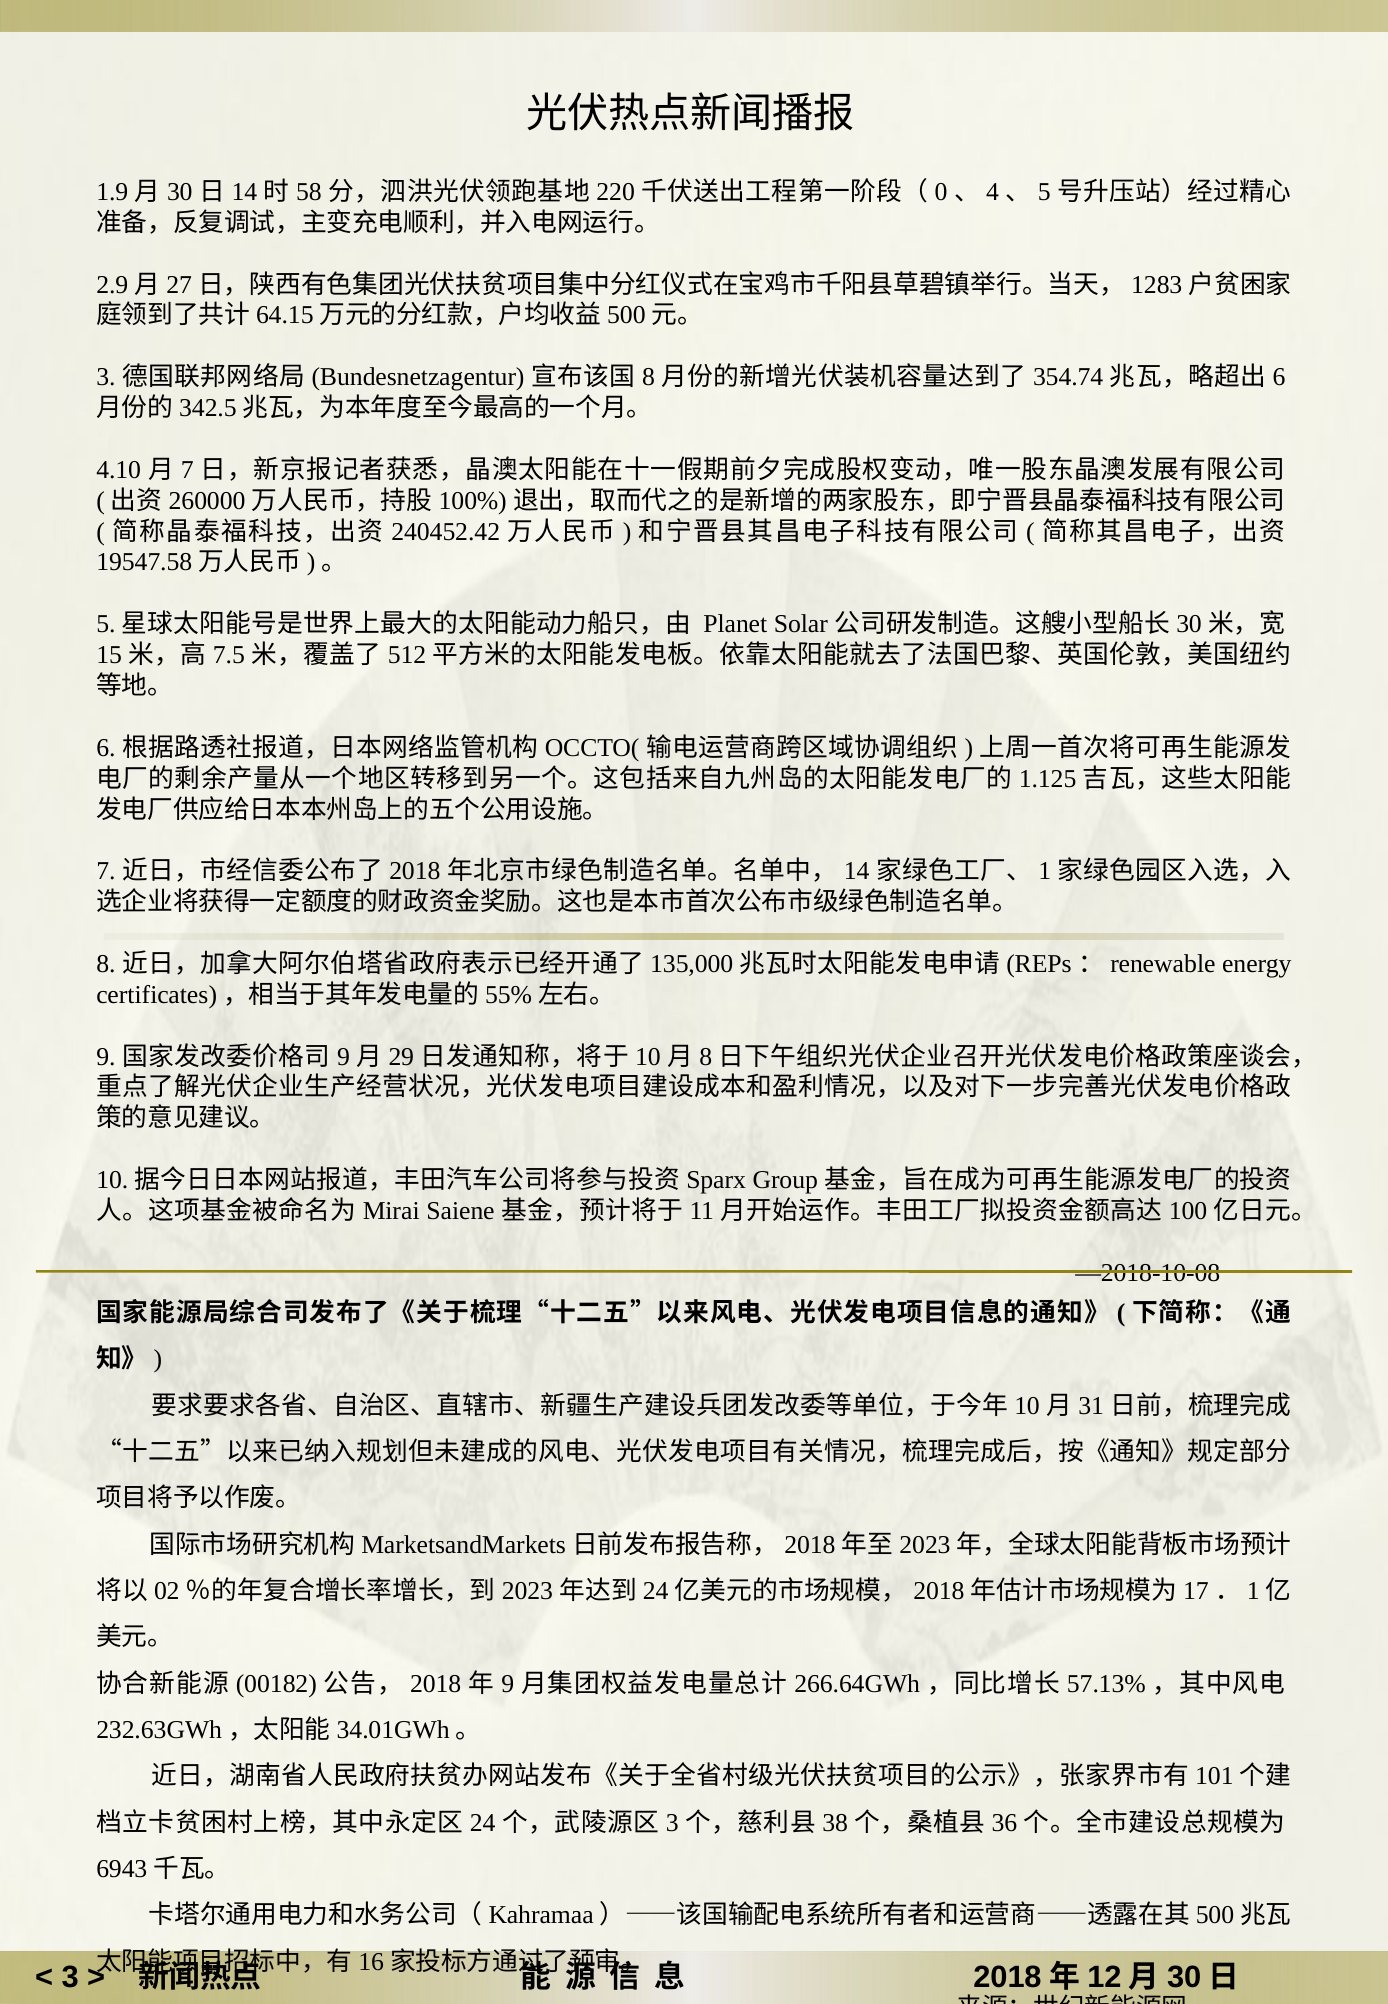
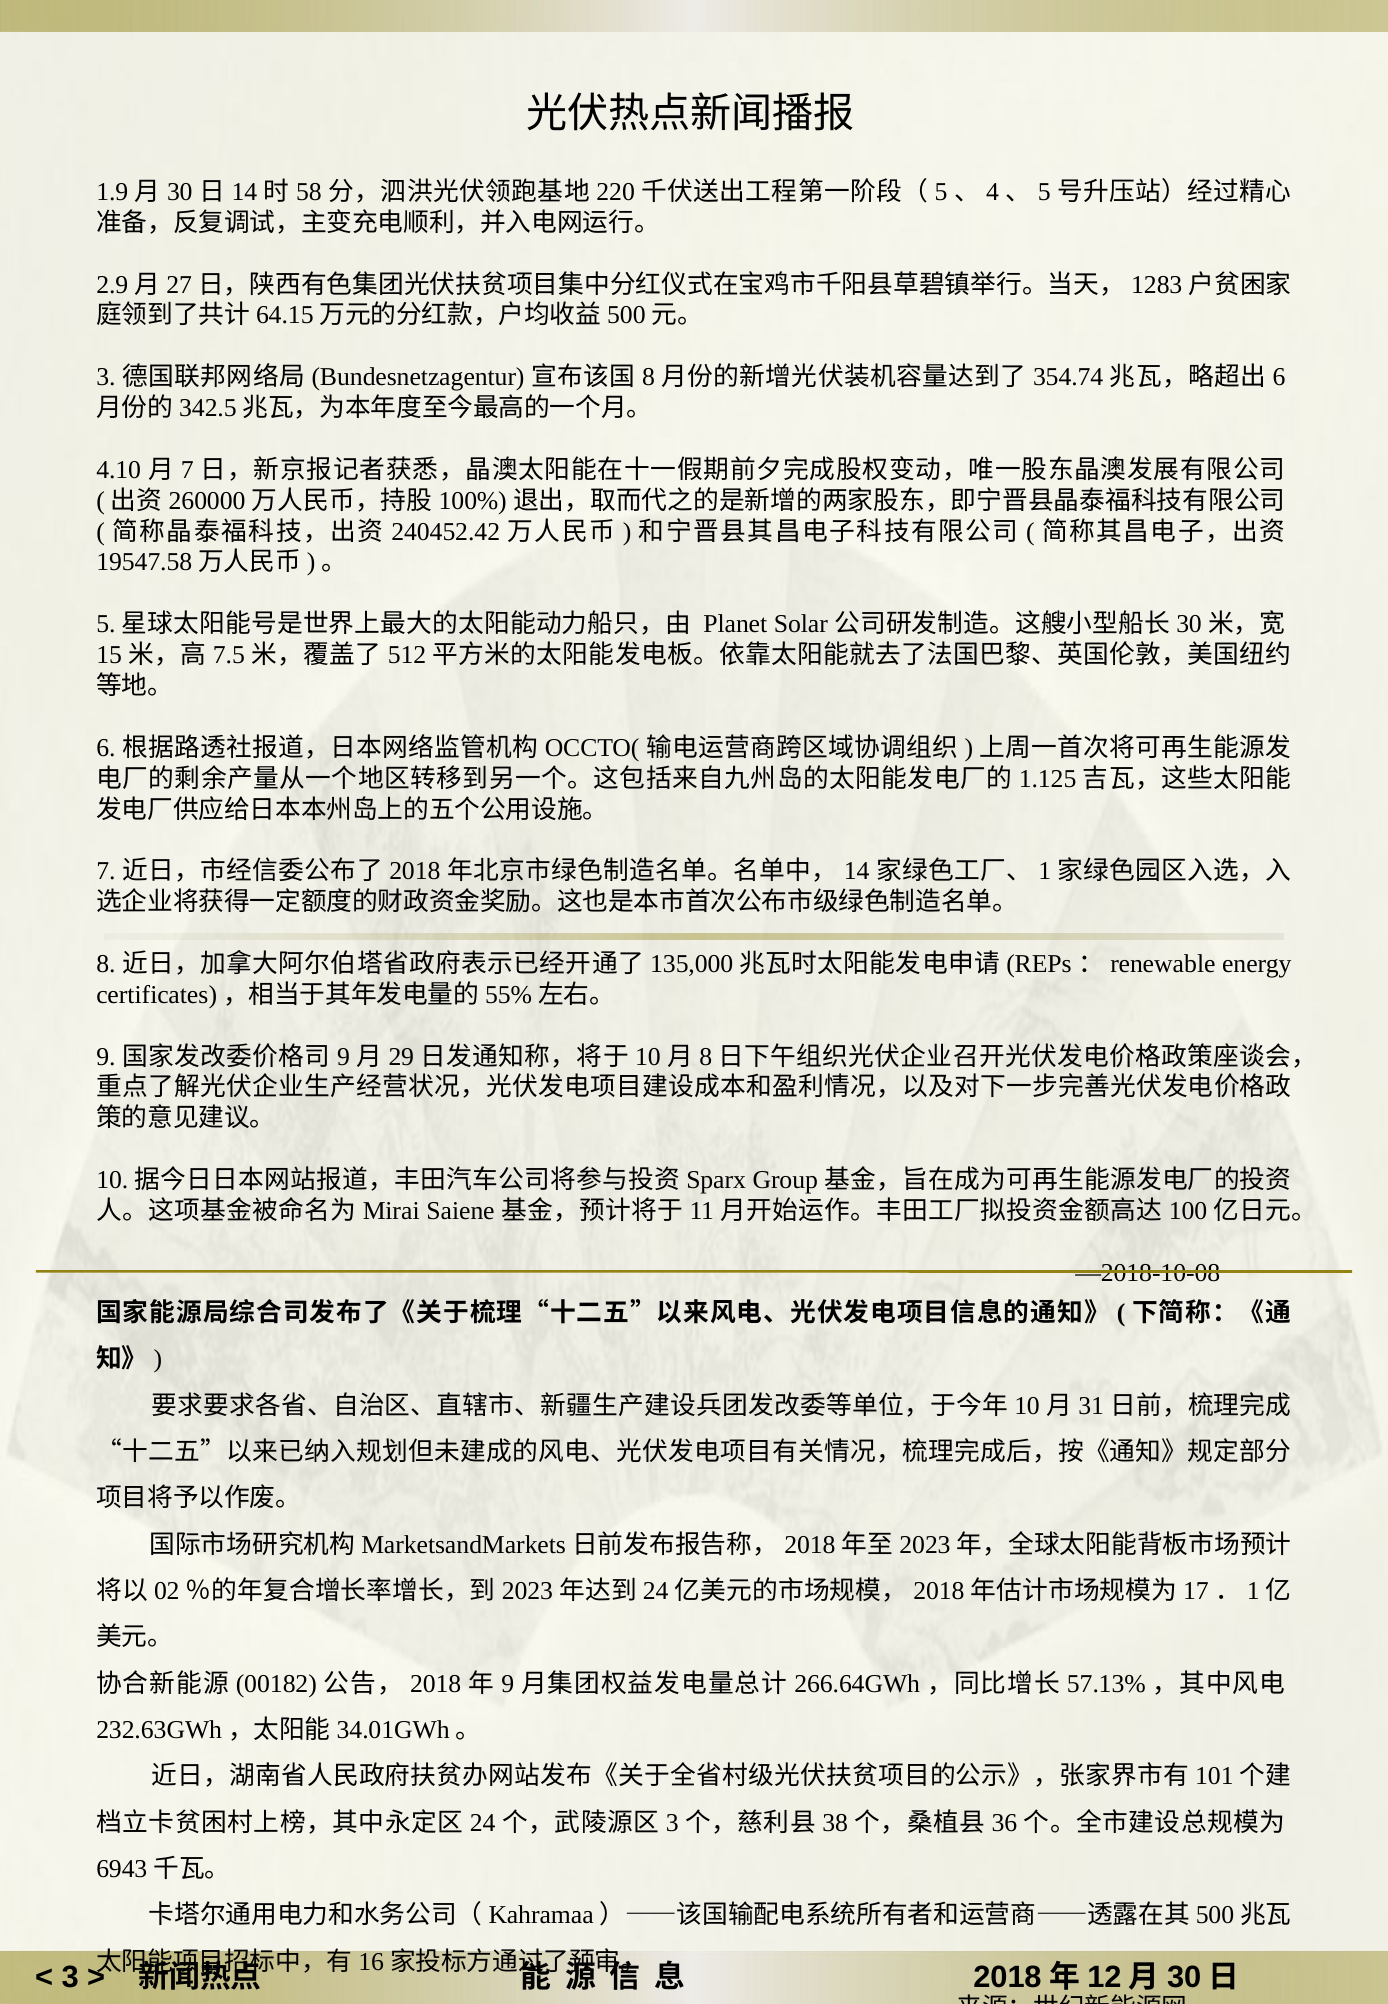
0 at (941, 192): 0 -> 5
